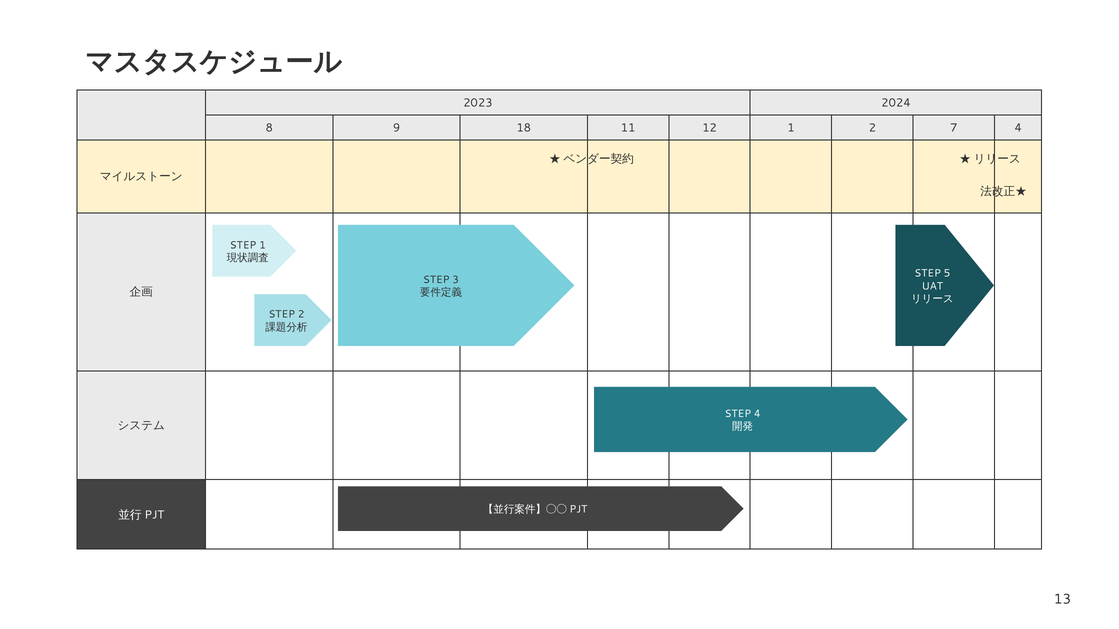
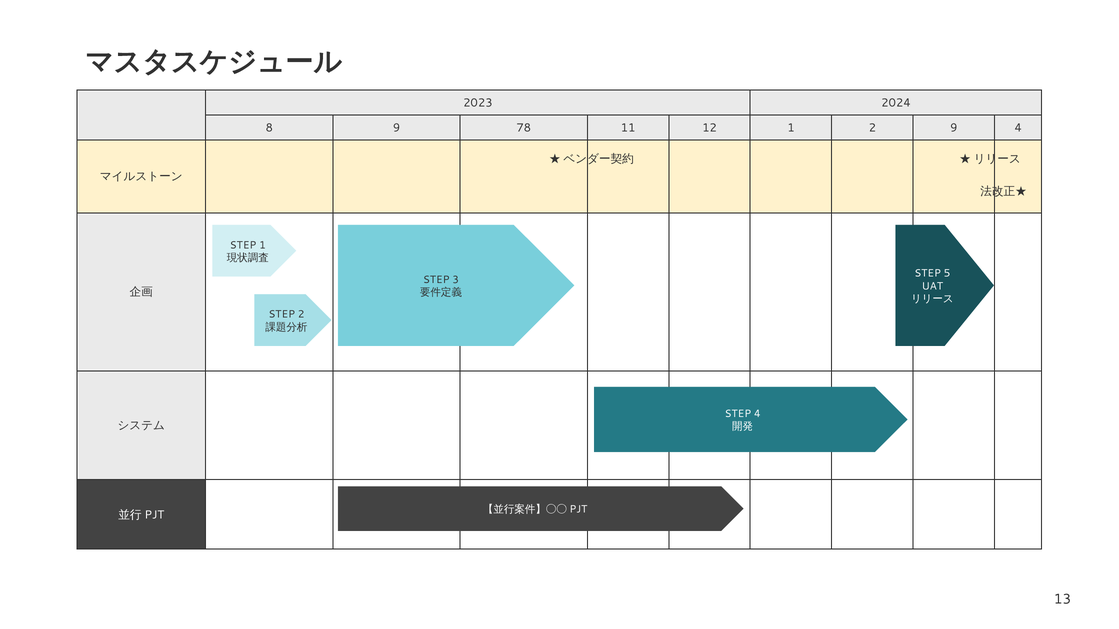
18: 18 -> 78
2 7: 7 -> 9
